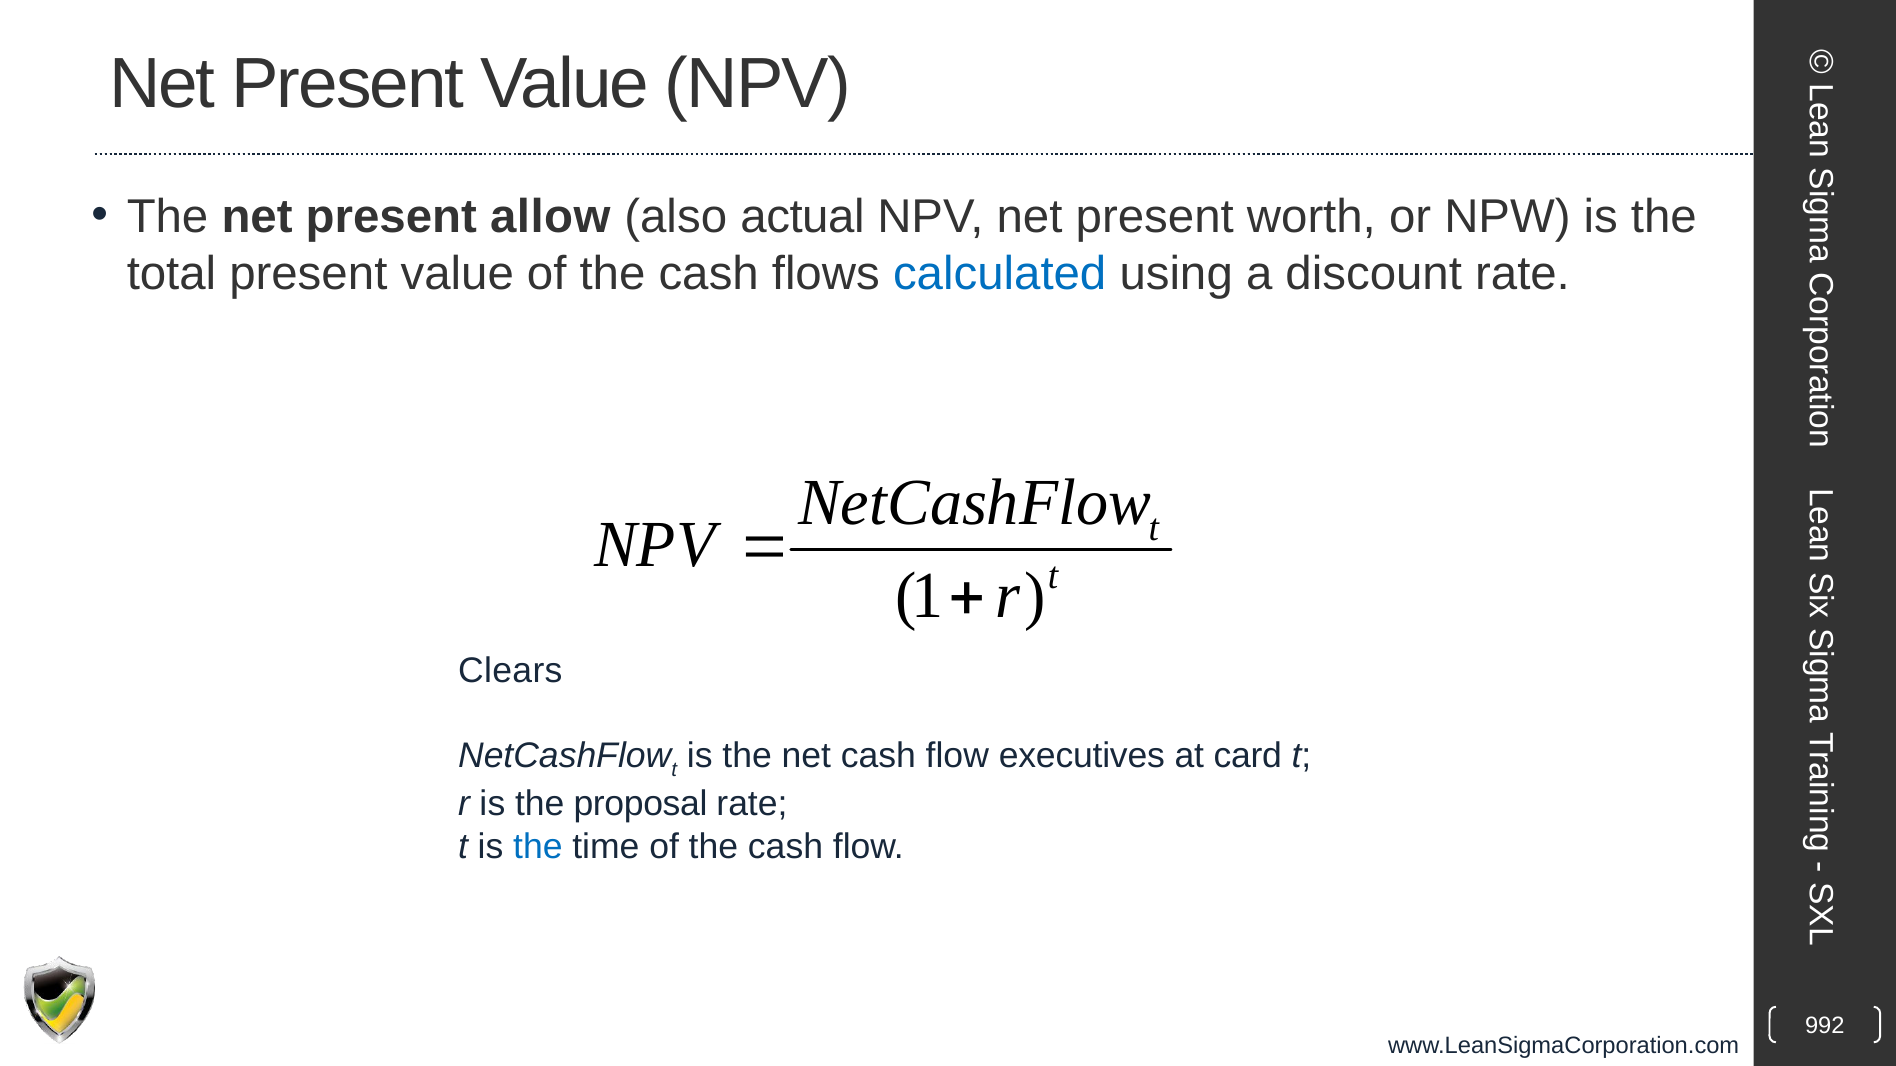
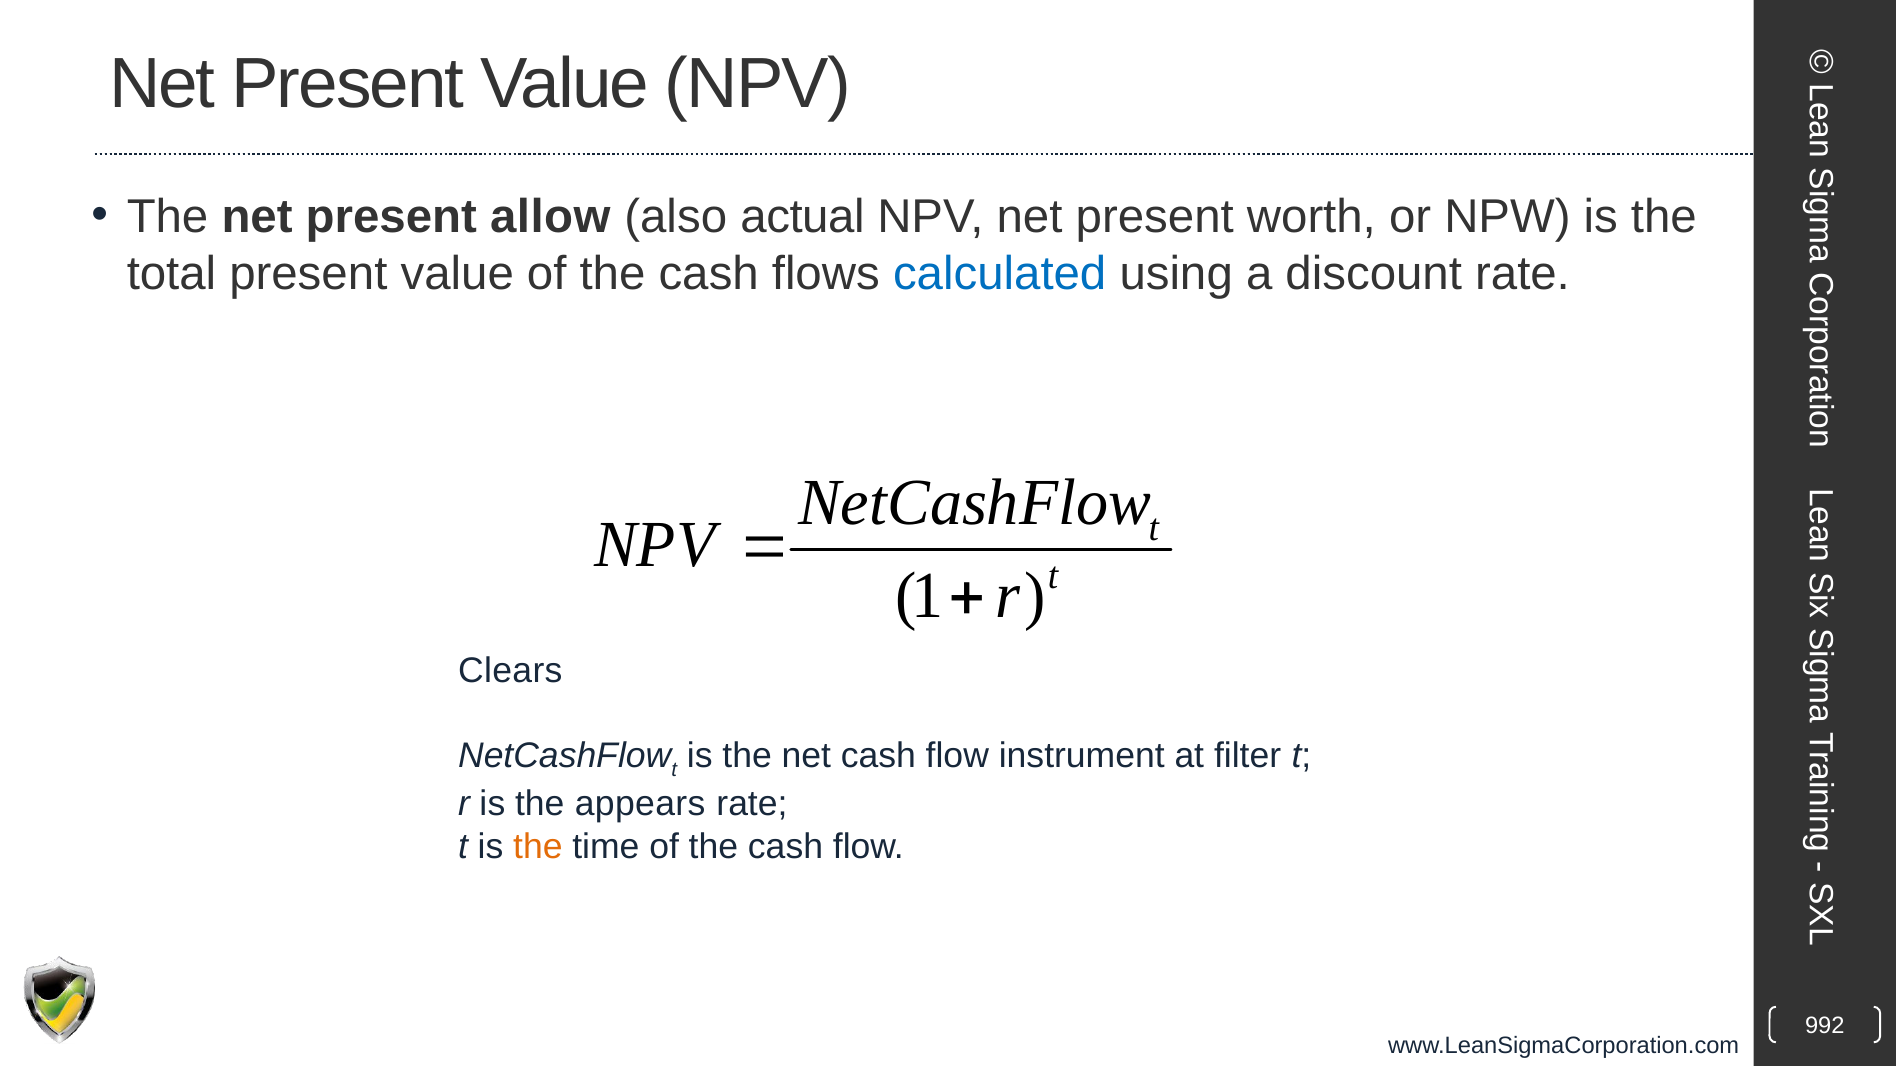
executives: executives -> instrument
card: card -> filter
proposal: proposal -> appears
the at (538, 847) colour: blue -> orange
